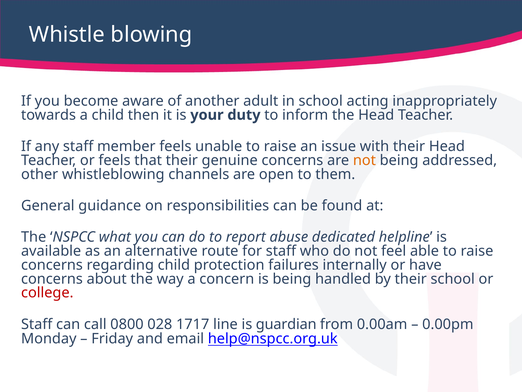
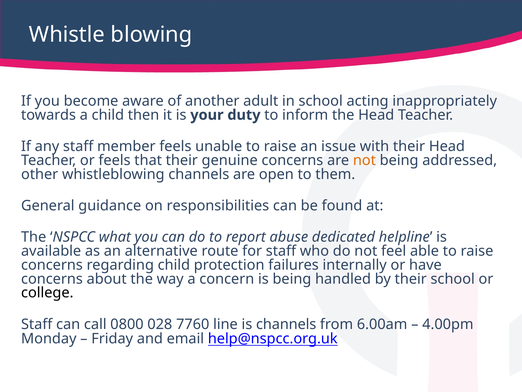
college colour: red -> black
1717: 1717 -> 7760
is guardian: guardian -> channels
0.00am: 0.00am -> 6.00am
0.00pm: 0.00pm -> 4.00pm
